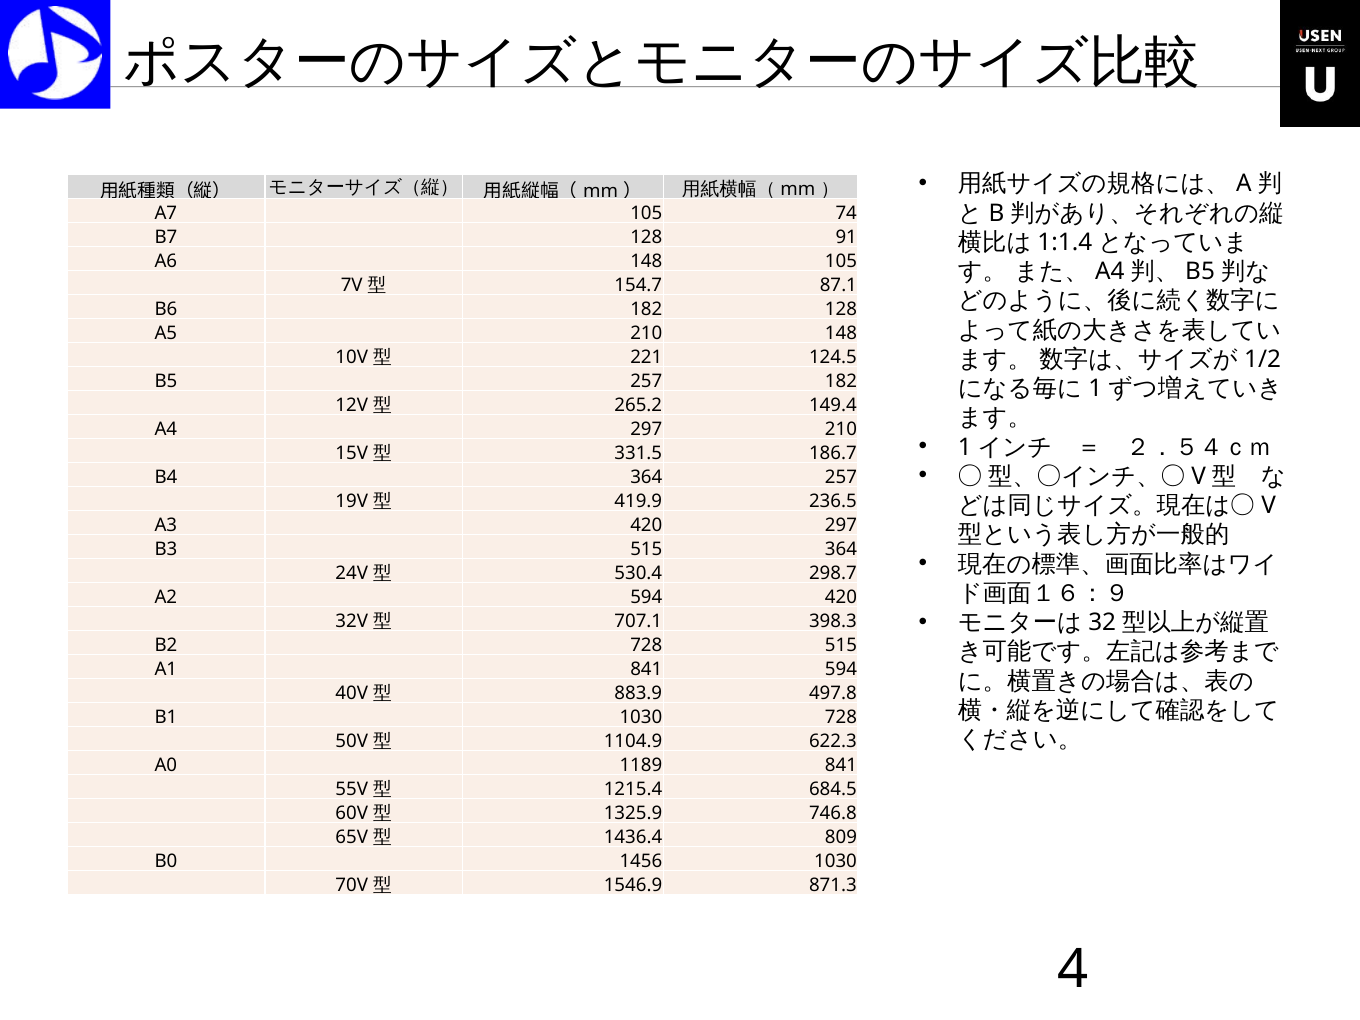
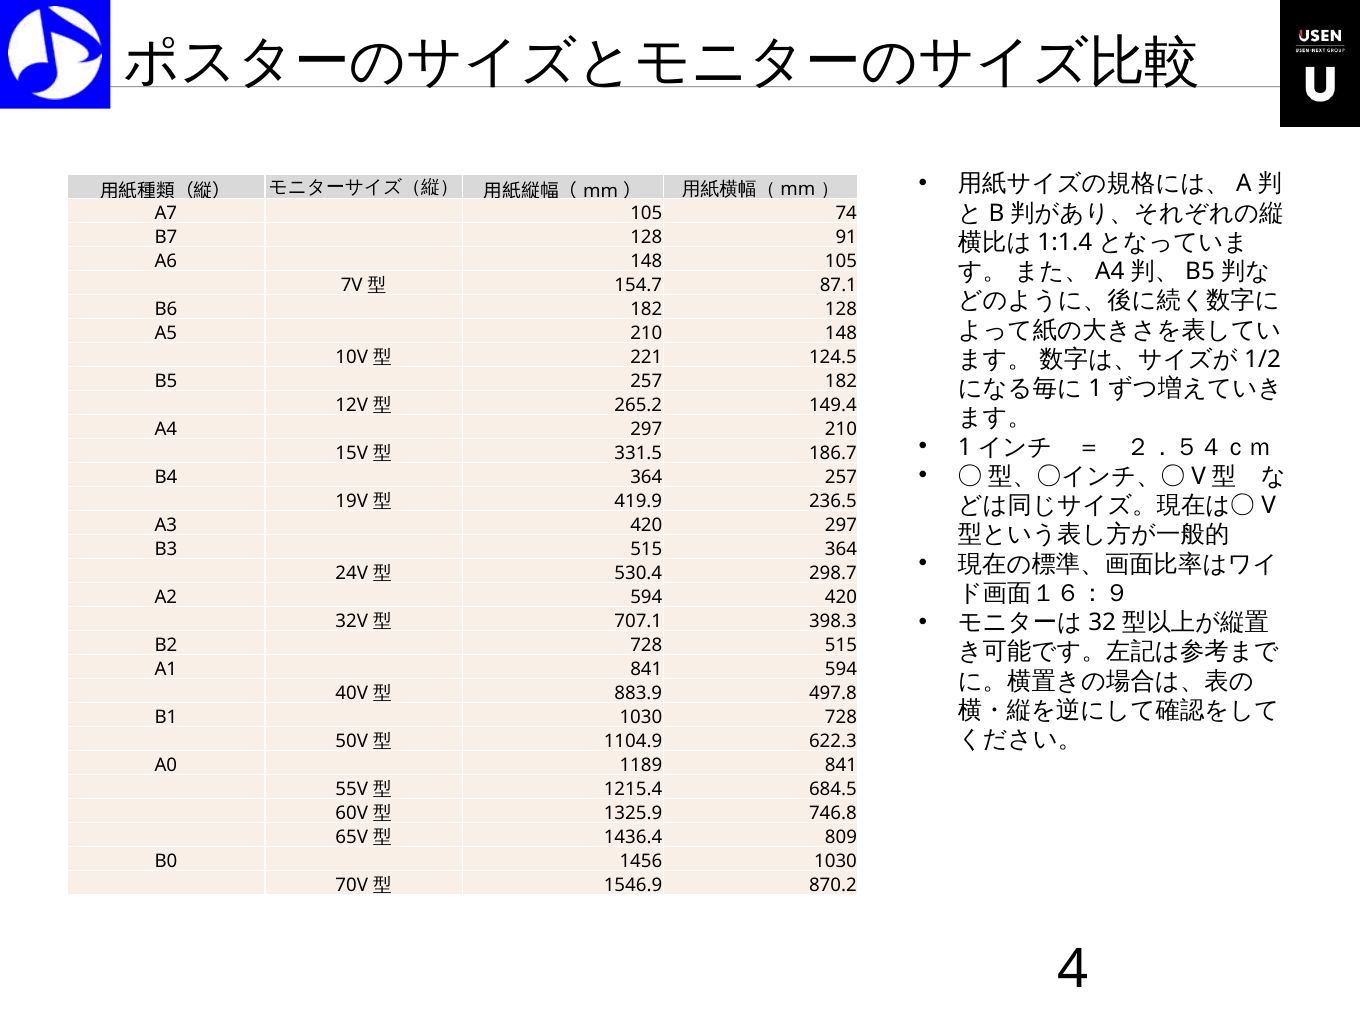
871.3: 871.3 -> 870.2
